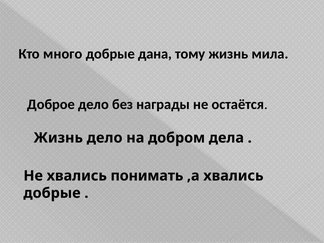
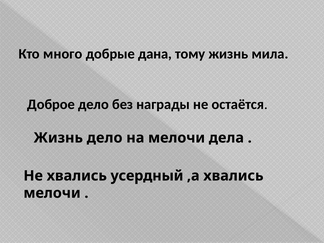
на добром: добром -> мелочи
понимать: понимать -> усердный
добрые at (52, 193): добрые -> мелочи
